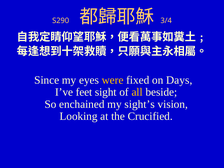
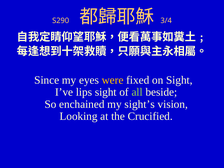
on Days: Days -> Sight
feet: feet -> lips
all colour: yellow -> light green
